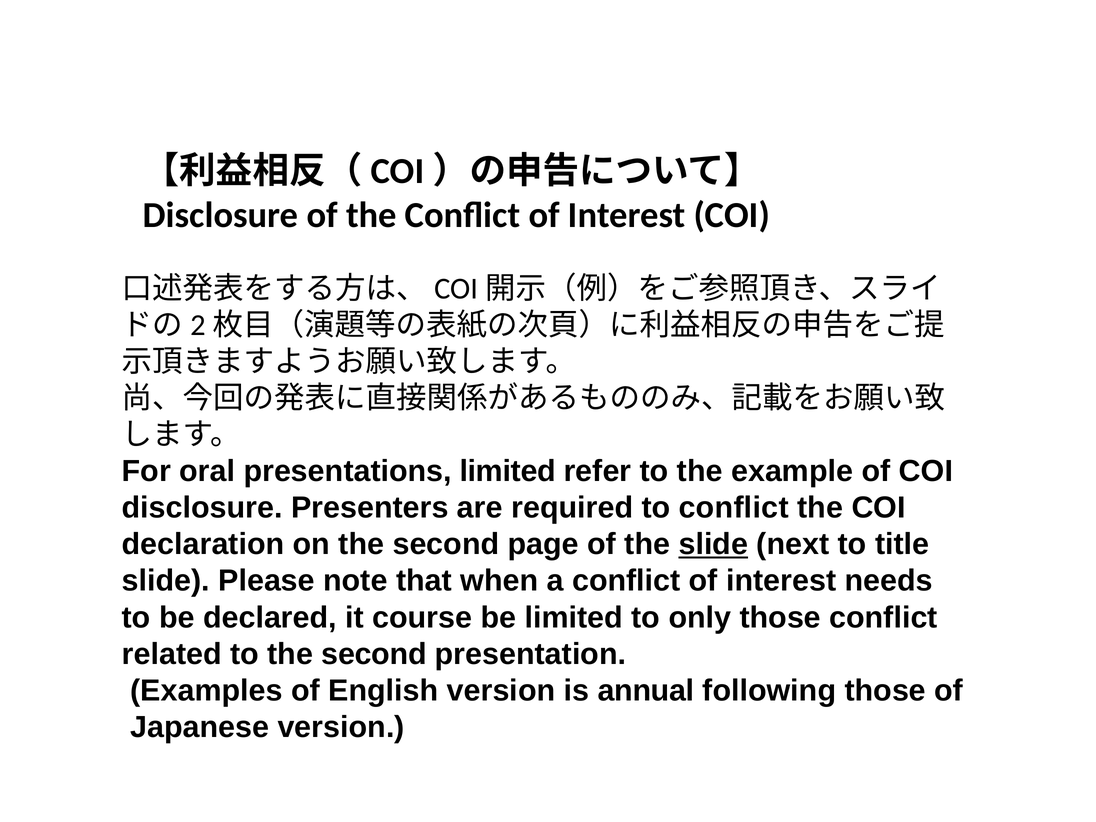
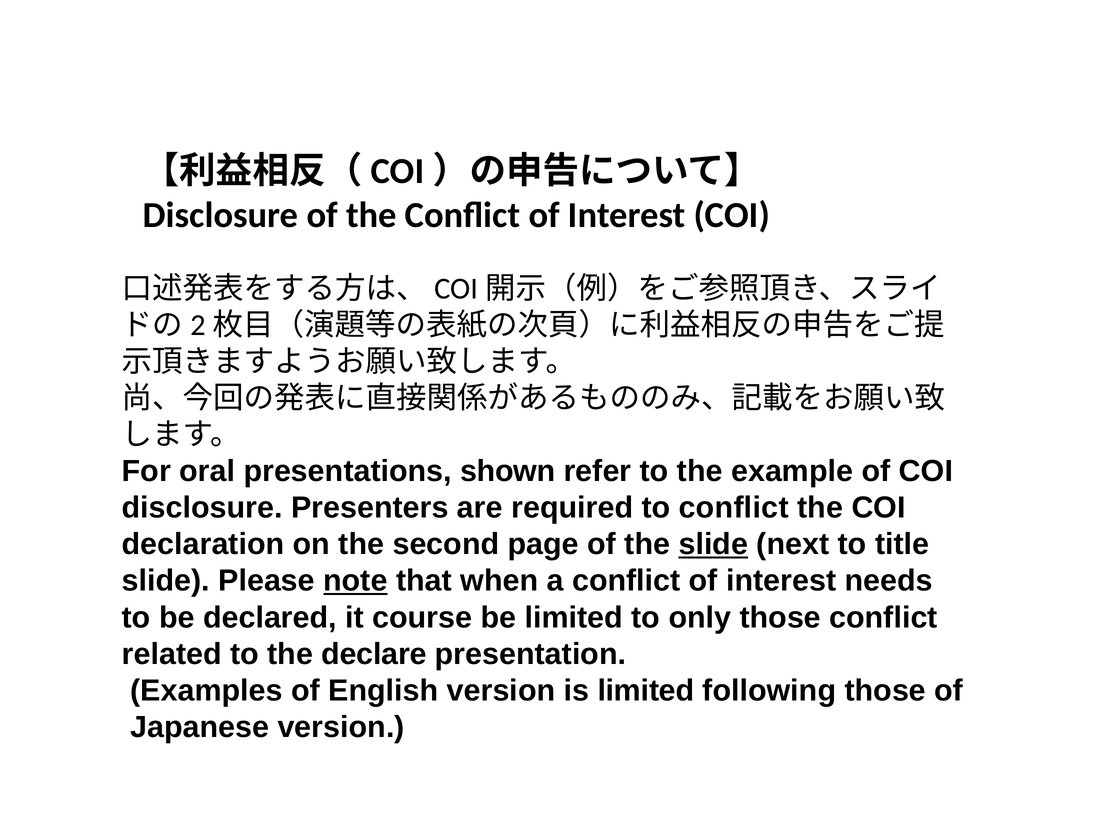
presentations limited: limited -> shown
note underline: none -> present
to the second: second -> declare
is annual: annual -> limited
